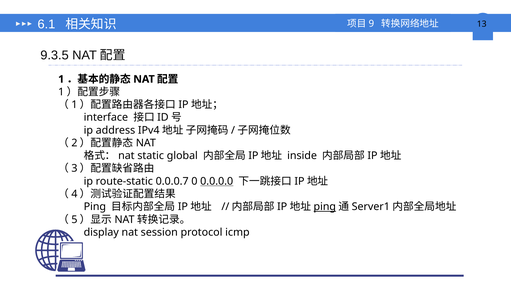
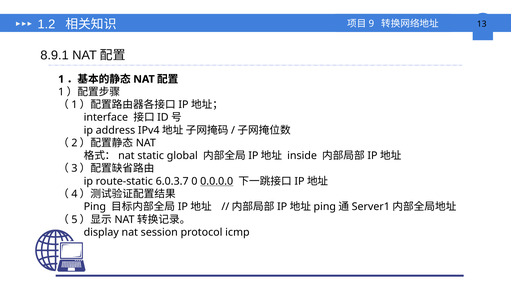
6.1: 6.1 -> 1.2
9.3.5: 9.3.5 -> 8.9.1
0.0.0.7: 0.0.0.7 -> 6.0.3.7
ping at (325, 207) underline: present -> none
